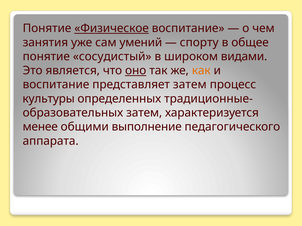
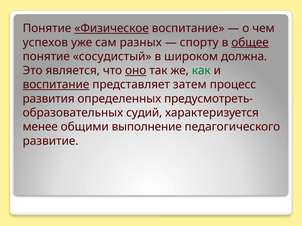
занятия: занятия -> успехов
умений: умений -> разных
общее underline: none -> present
видами: видами -> должна
как colour: orange -> green
воспитание at (56, 85) underline: none -> present
культуры: культуры -> развития
традиционные-: традиционные- -> предусмотреть-
образовательных затем: затем -> судий
аппарата: аппарата -> развитие
